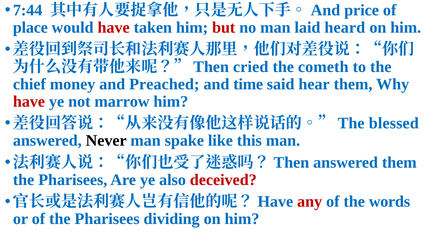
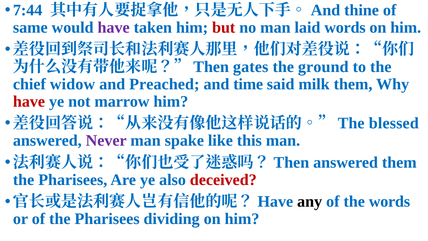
price: price -> thine
place: place -> same
have at (114, 28) colour: red -> purple
laid heard: heard -> words
cried: cried -> gates
cometh: cometh -> ground
money: money -> widow
hear: hear -> milk
Never colour: black -> purple
any colour: red -> black
